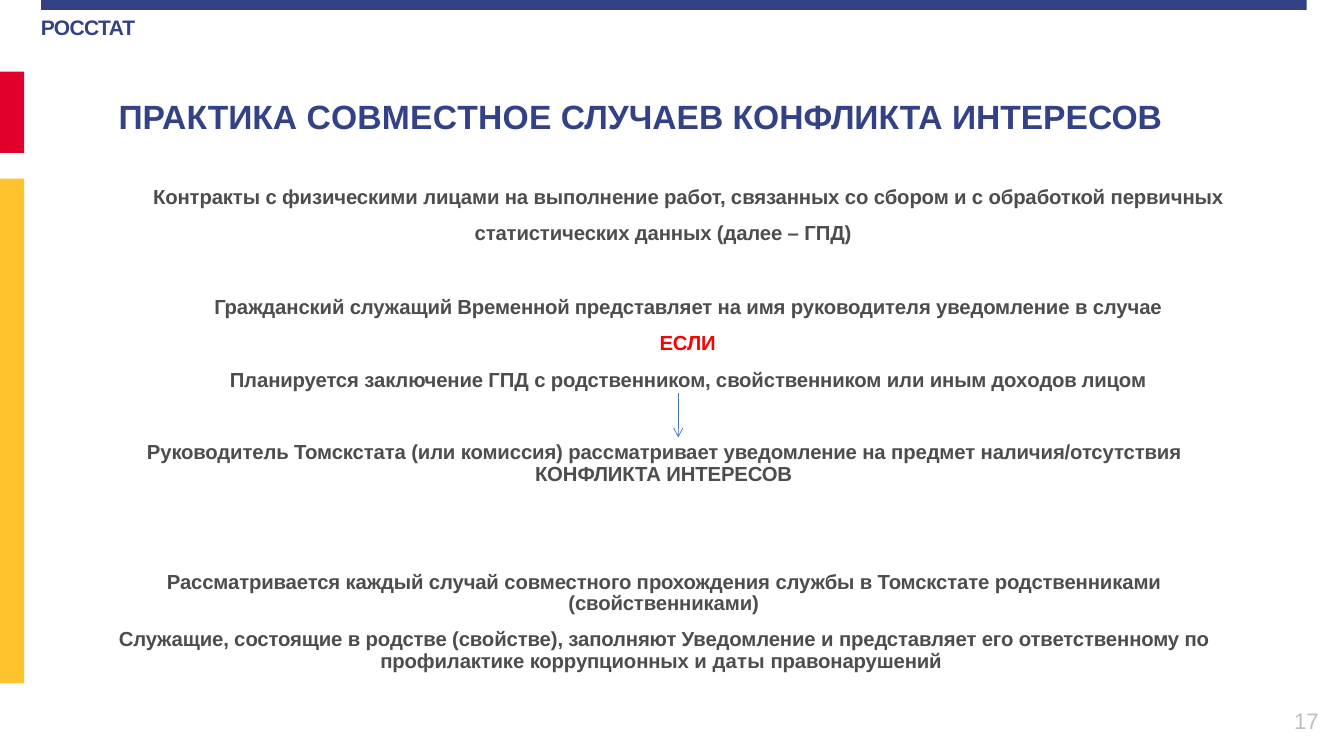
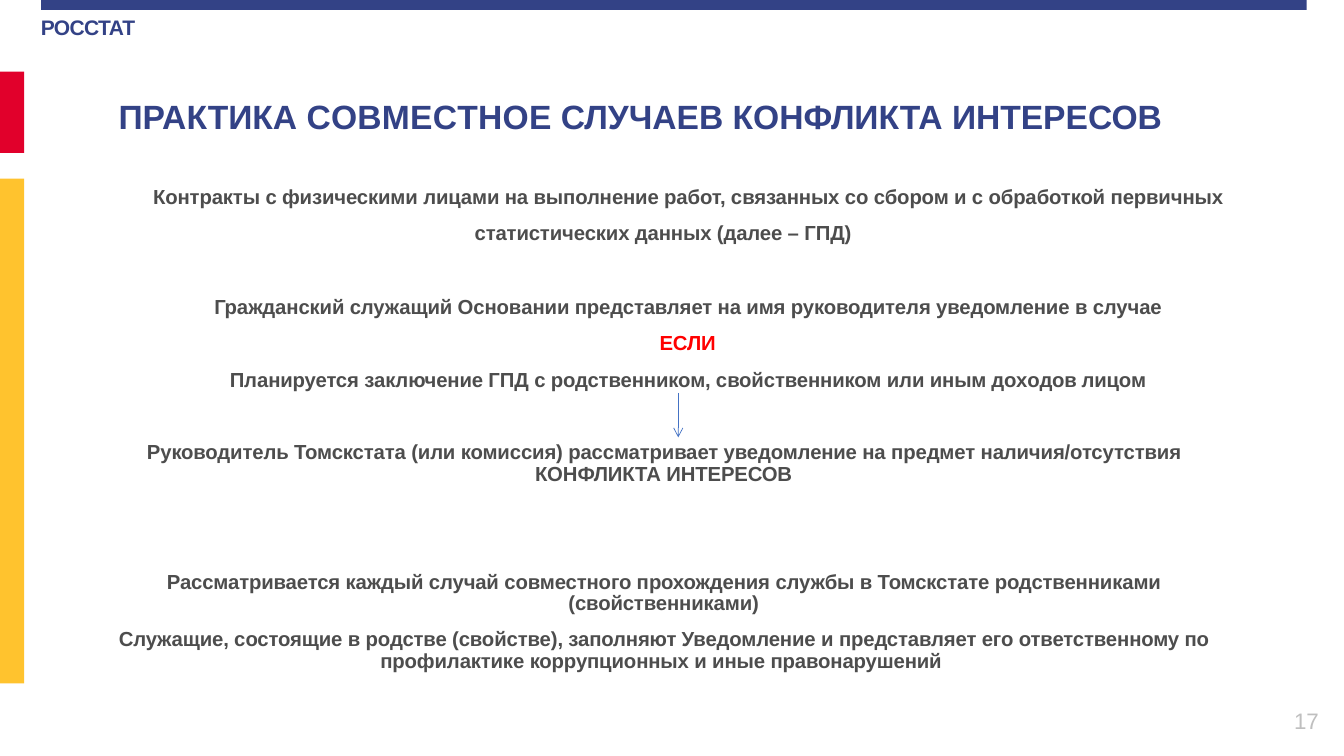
Временной: Временной -> Основании
даты: даты -> иные
